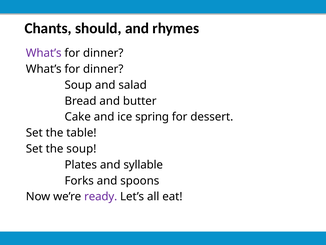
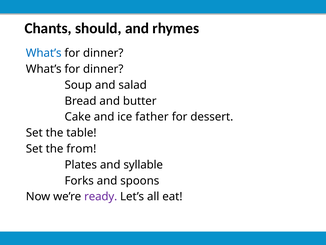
What’s at (44, 53) colour: purple -> blue
spring: spring -> father
the soup: soup -> from
